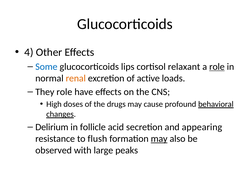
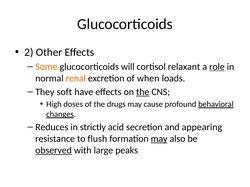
4: 4 -> 2
Some colour: blue -> orange
lips: lips -> will
active: active -> when
They role: role -> soft
the at (143, 92) underline: none -> present
Delirium: Delirium -> Reduces
follicle: follicle -> strictly
observed underline: none -> present
